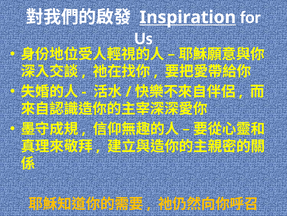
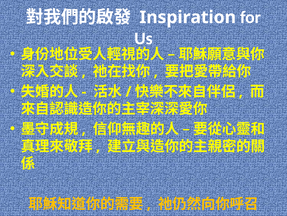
Inspiration underline: present -> none
